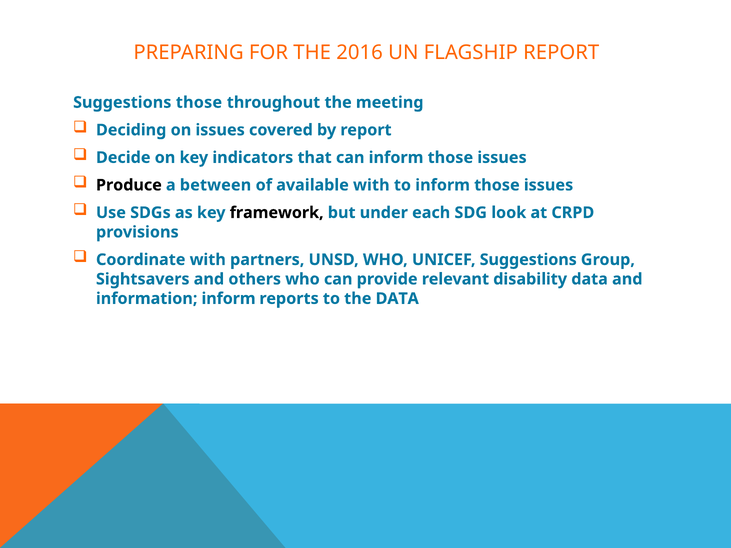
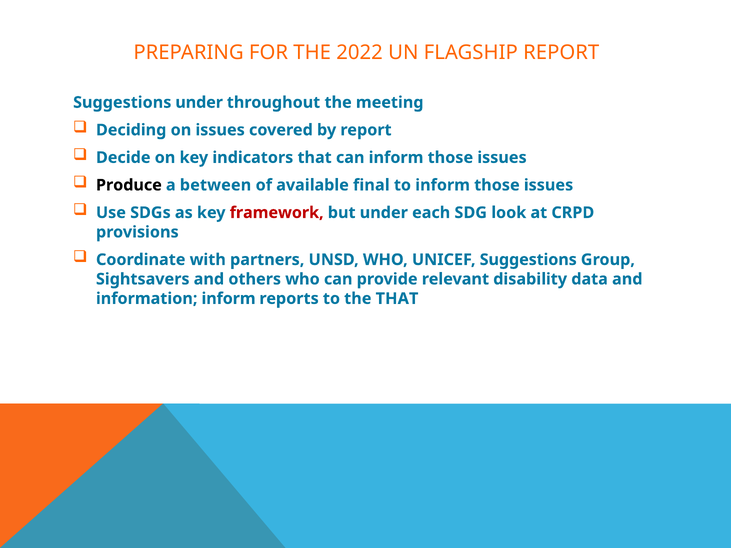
2016: 2016 -> 2022
Suggestions those: those -> under
available with: with -> final
framework colour: black -> red
the DATA: DATA -> THAT
